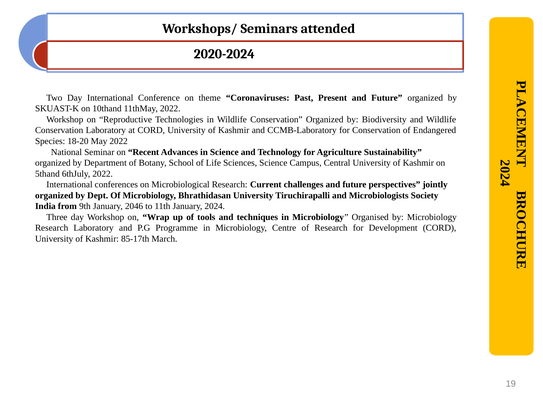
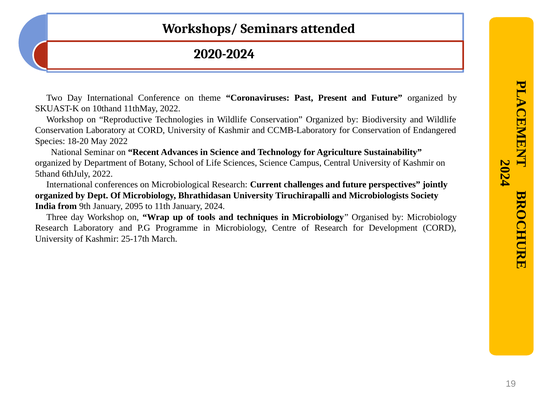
2046: 2046 -> 2095
85-17th: 85-17th -> 25-17th
